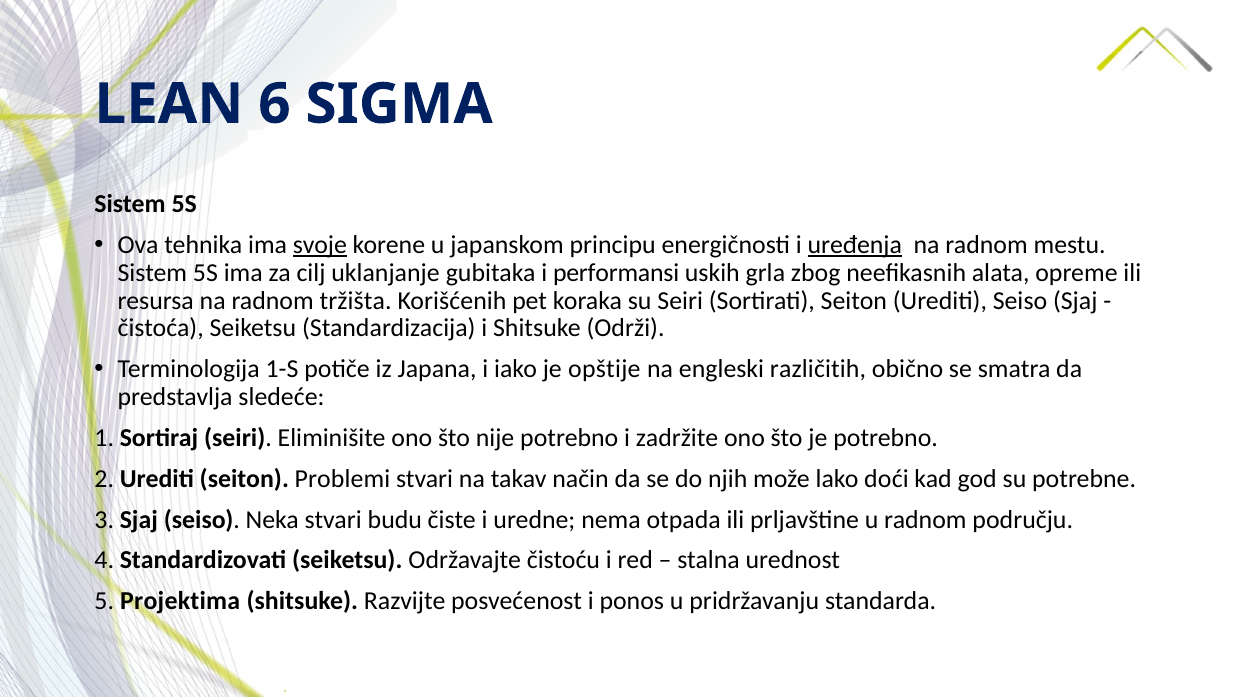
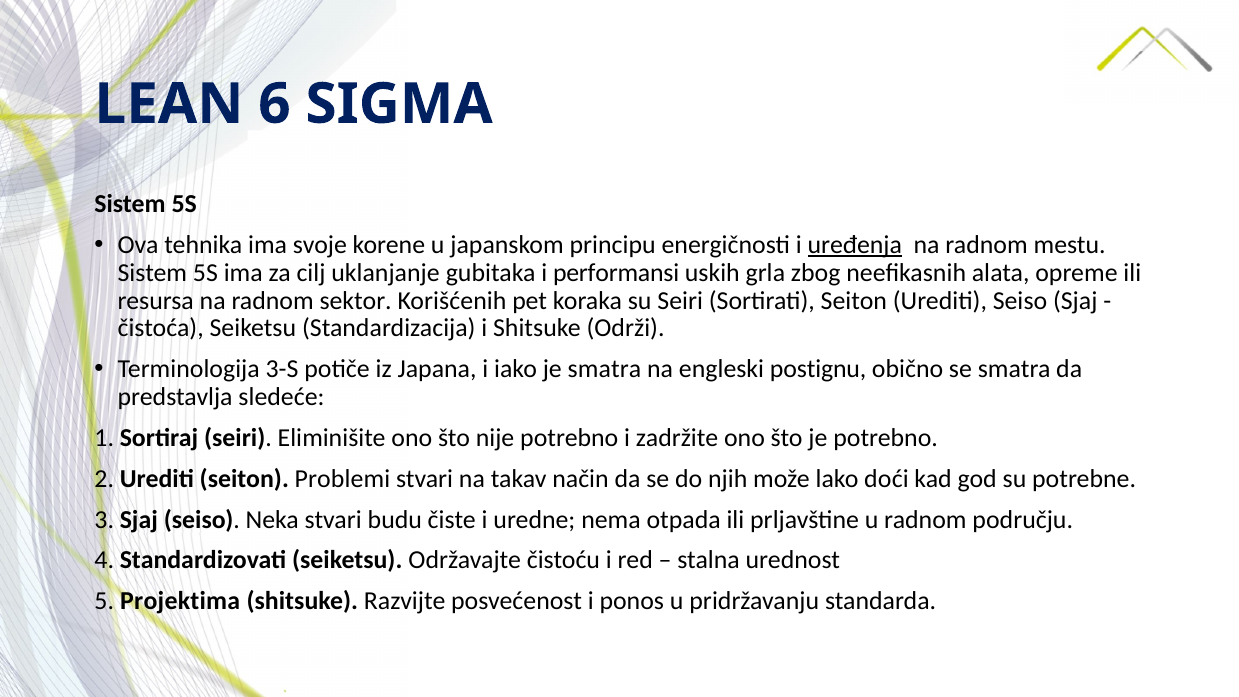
svoje underline: present -> none
tržišta: tržišta -> sektor
1-S: 1-S -> 3-S
je opštije: opštije -> smatra
različitih: različitih -> postignu
